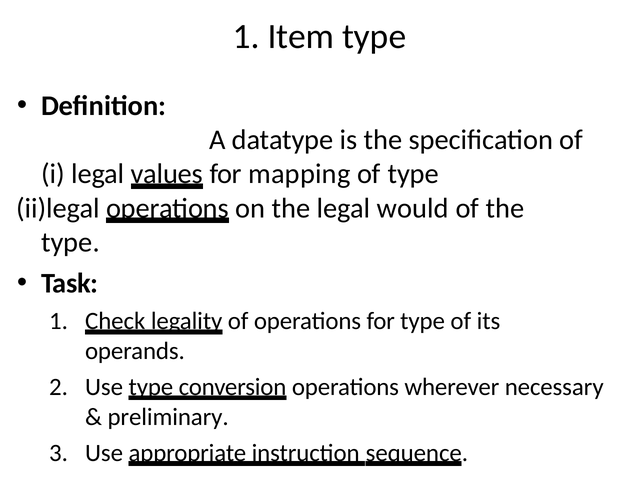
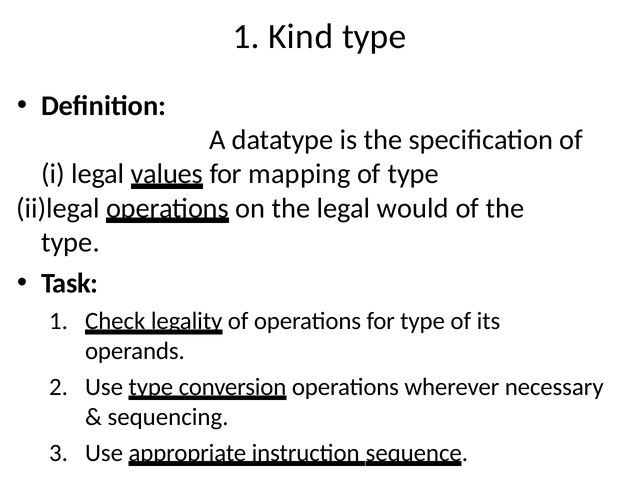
Item: Item -> Kind
preliminary: preliminary -> sequencing
